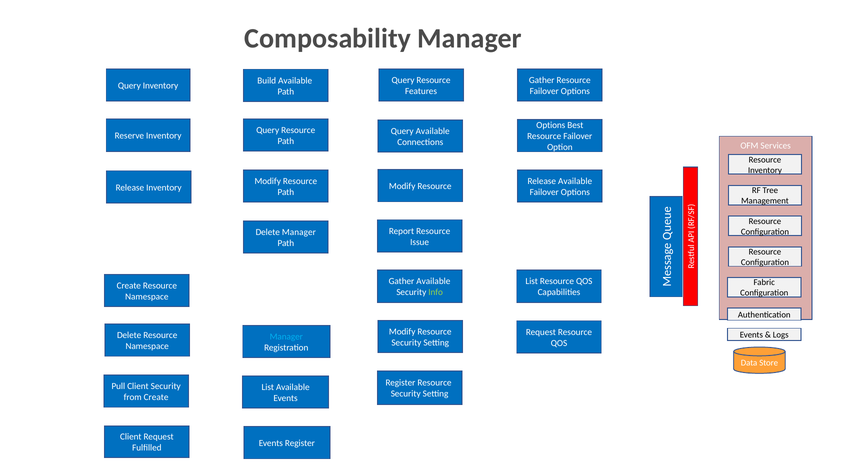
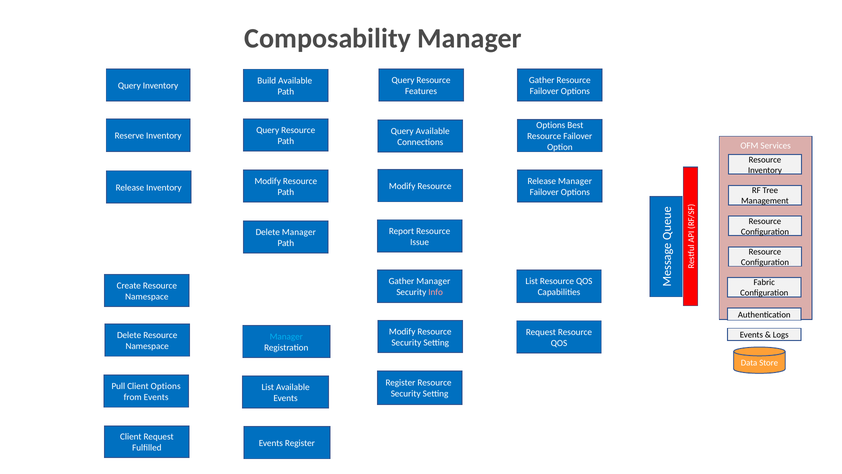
Release Available: Available -> Manager
Gather Available: Available -> Manager
Info colour: light green -> pink
Client Security: Security -> Options
from Create: Create -> Events
